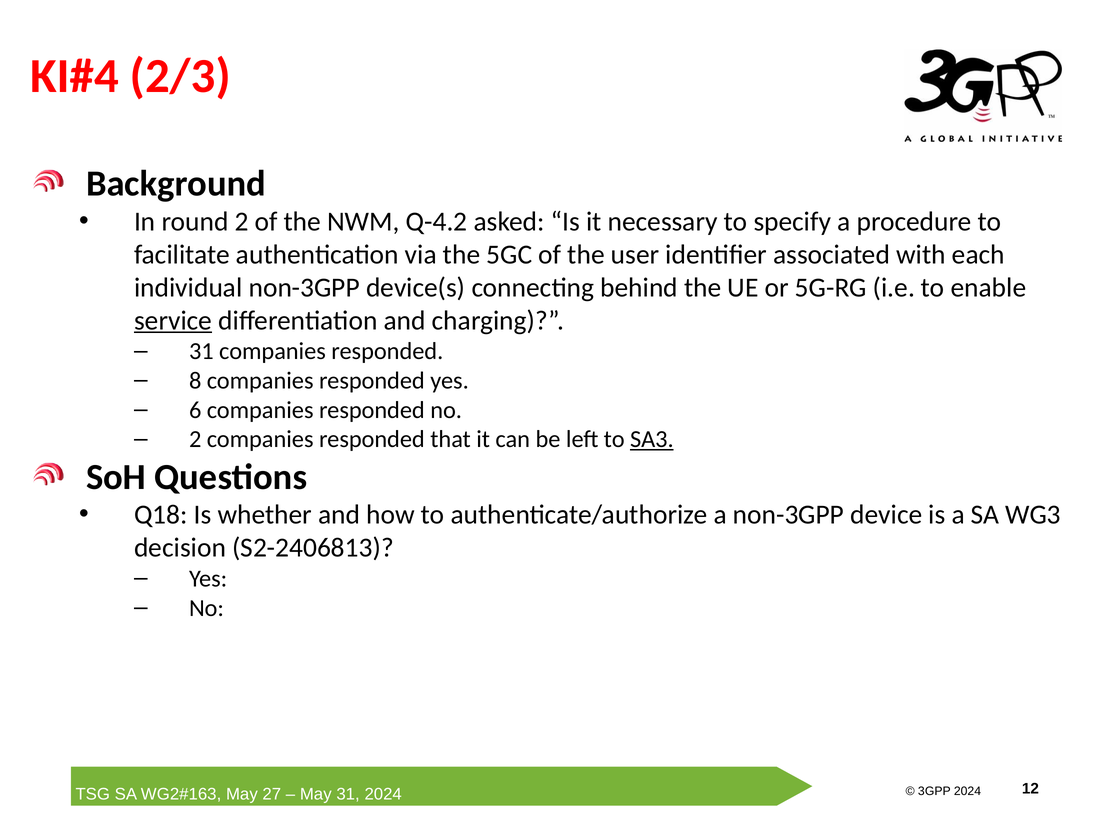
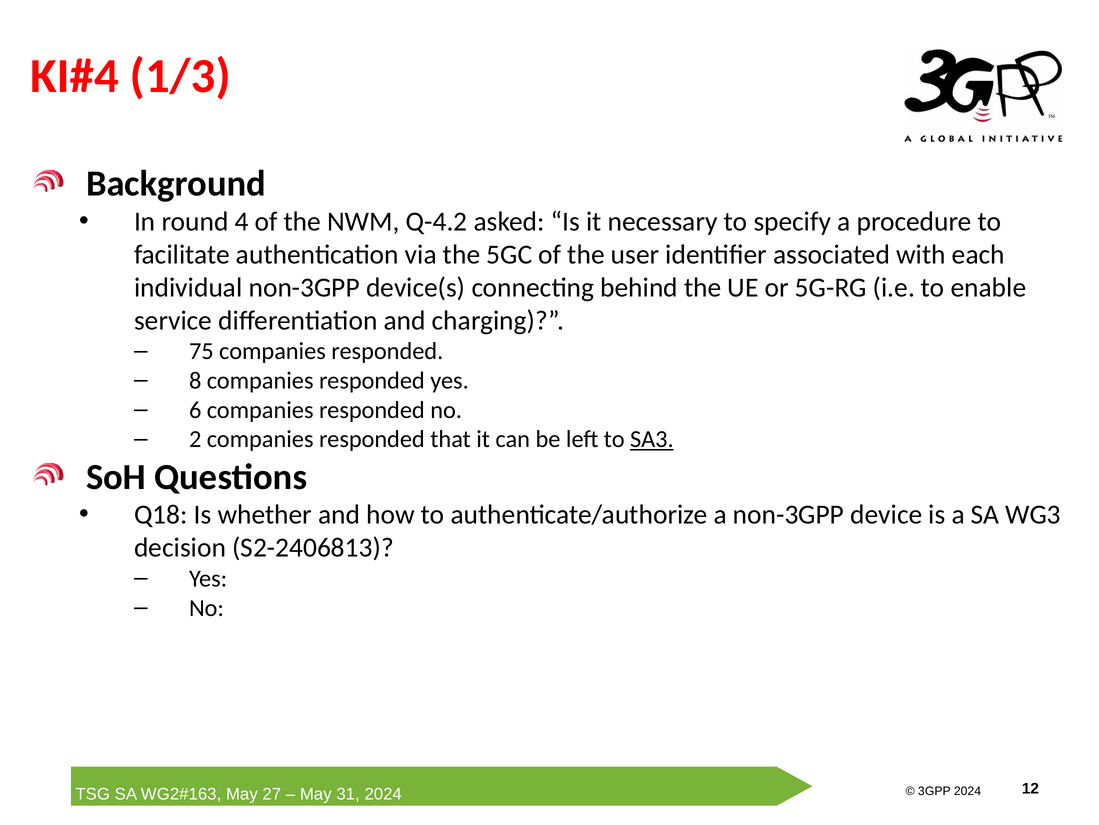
2/3: 2/3 -> 1/3
round 2: 2 -> 4
service underline: present -> none
31 at (201, 351): 31 -> 75
